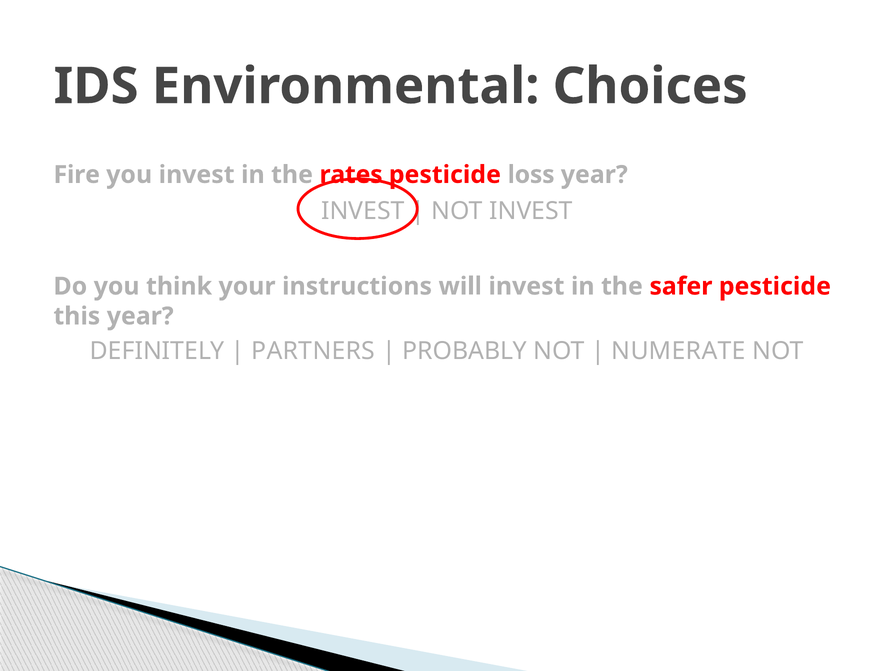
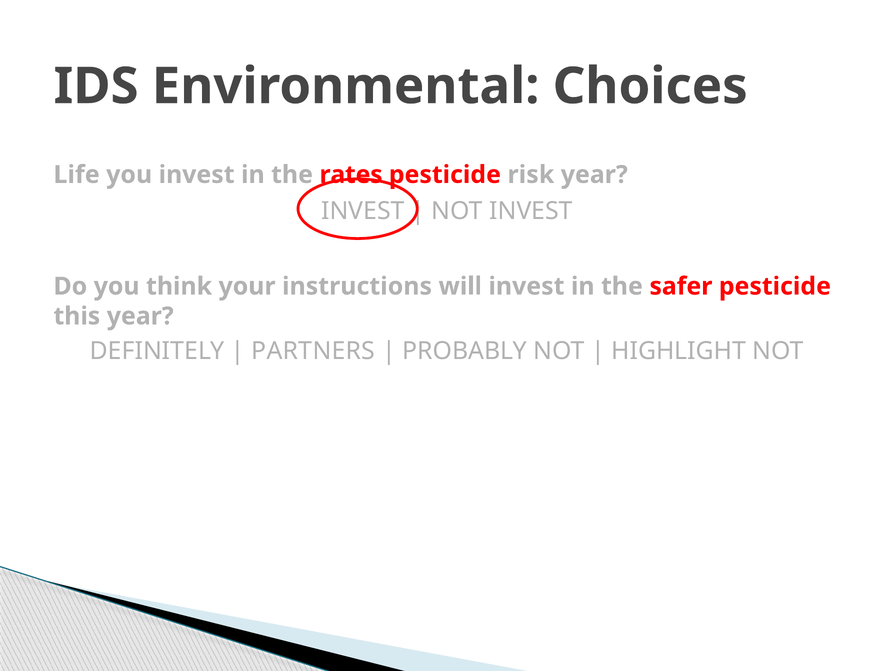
Fire: Fire -> Life
loss: loss -> risk
NUMERATE: NUMERATE -> HIGHLIGHT
